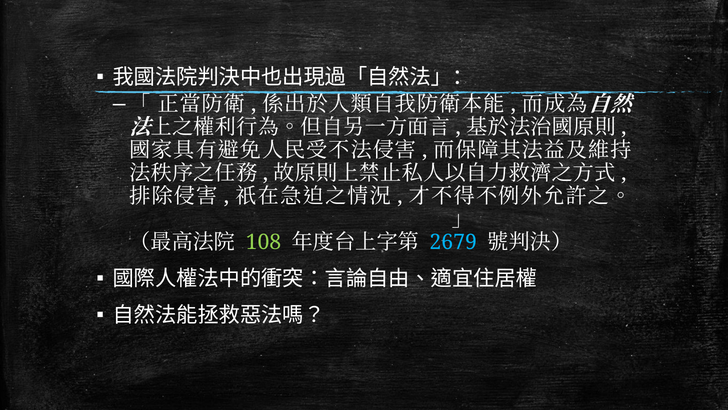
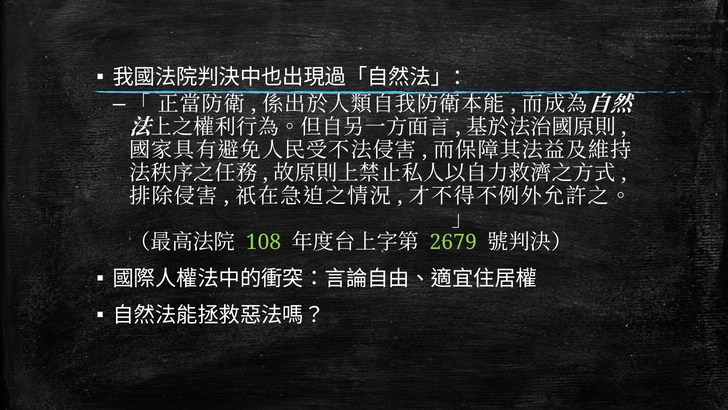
2679 colour: light blue -> light green
